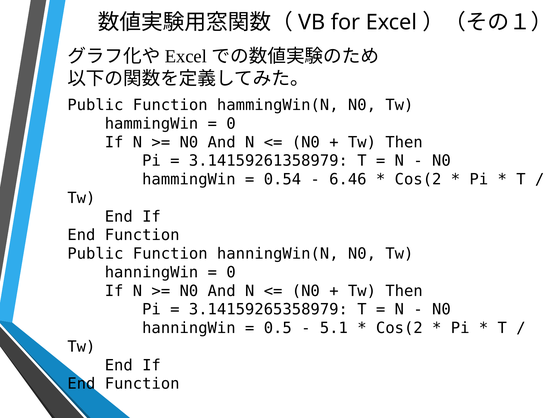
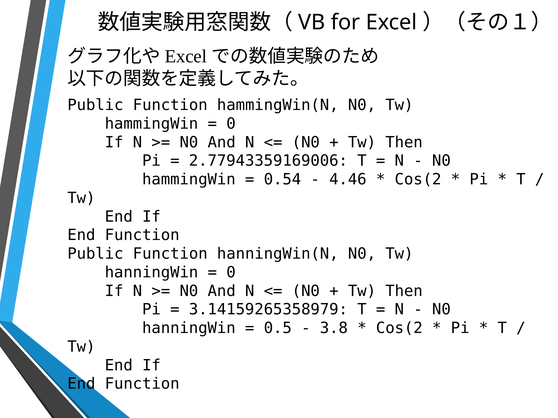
3.14159261358979: 3.14159261358979 -> 2.77943359169006
6.46: 6.46 -> 4.46
5.1: 5.1 -> 3.8
